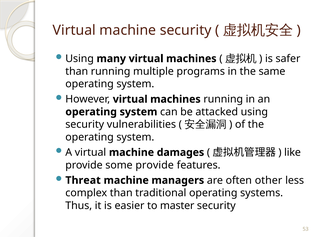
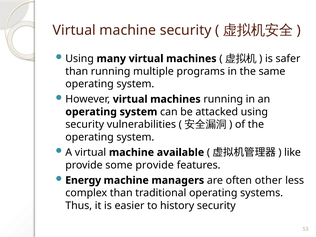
damages: damages -> available
Threat: Threat -> Energy
master: master -> history
